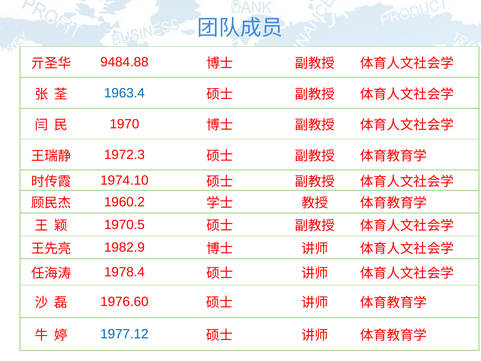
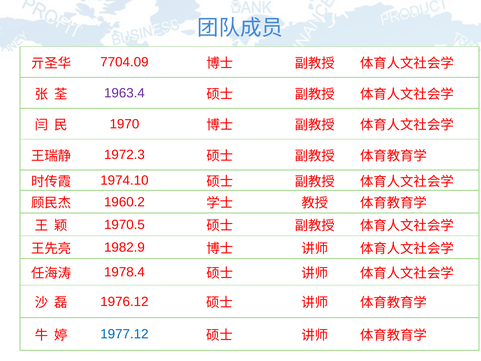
9484.88: 9484.88 -> 7704.09
1963.4 colour: blue -> purple
1976.60: 1976.60 -> 1976.12
